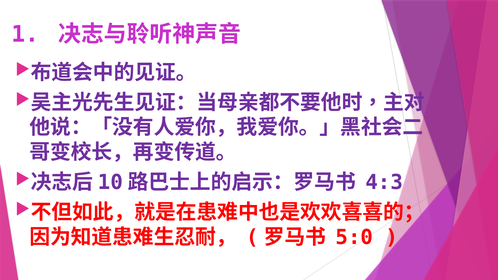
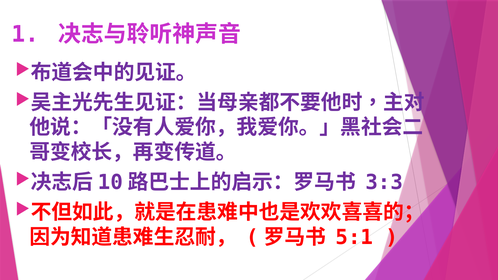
4:3: 4:3 -> 3:3
5:0: 5:0 -> 5:1
